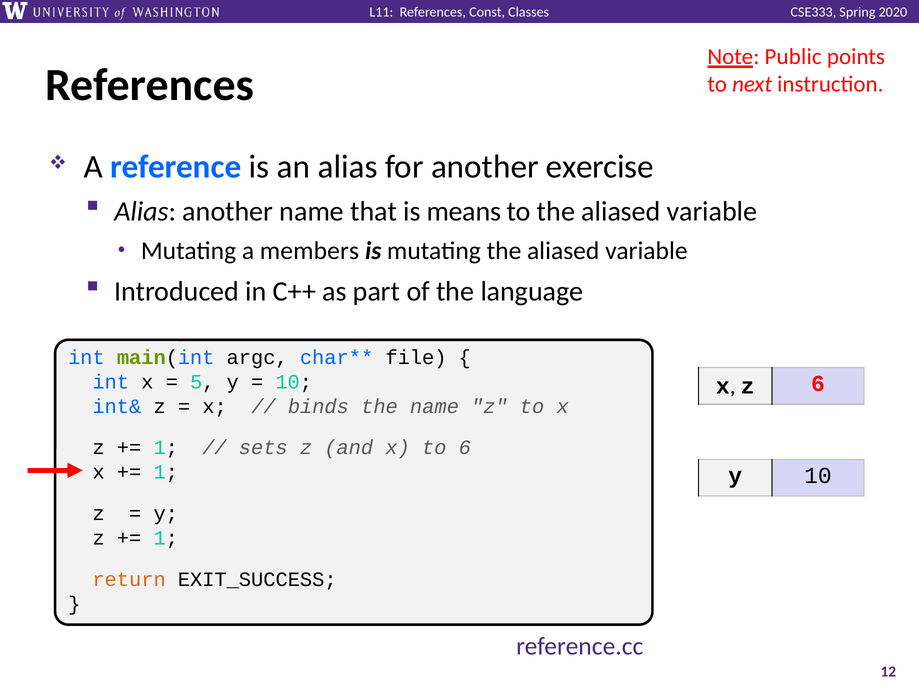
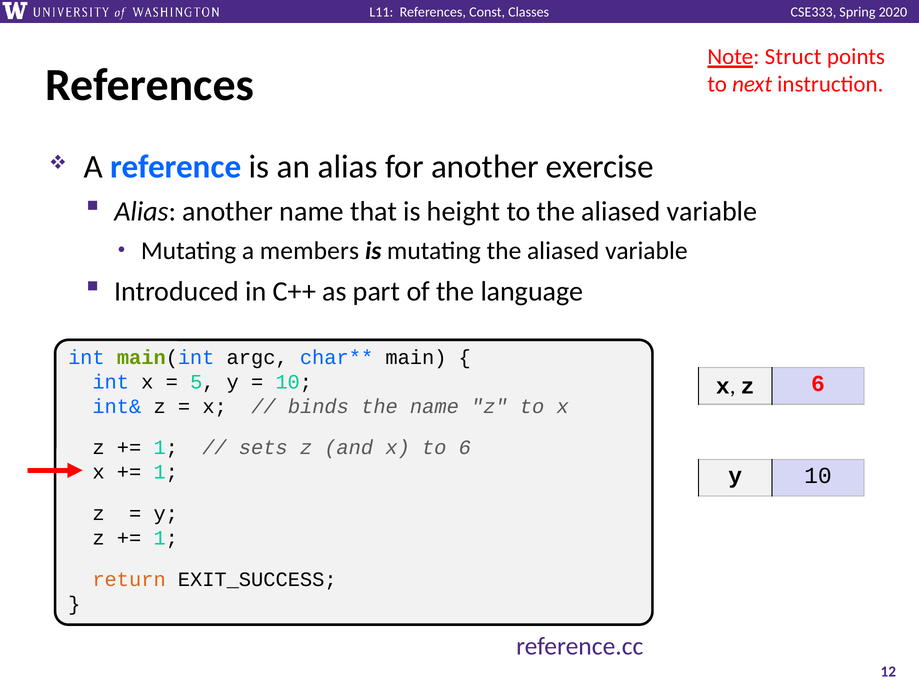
Public: Public -> Struct
means: means -> height
file: file -> main
